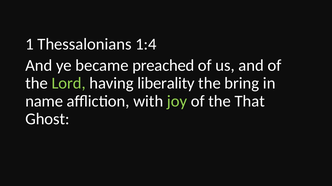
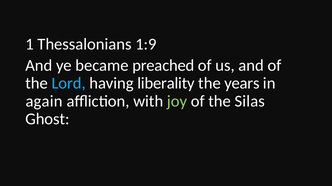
1:4: 1:4 -> 1:9
Lord colour: light green -> light blue
bring: bring -> years
name: name -> again
That: That -> Silas
